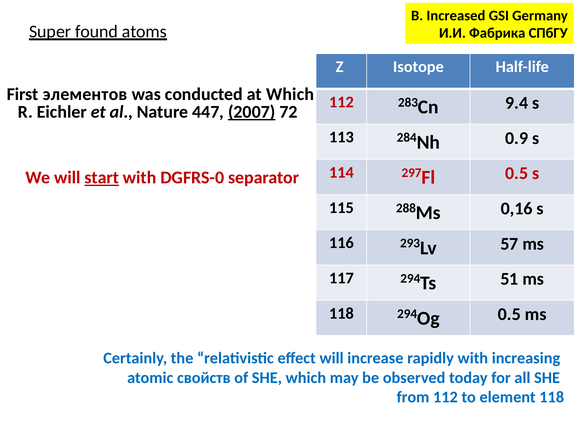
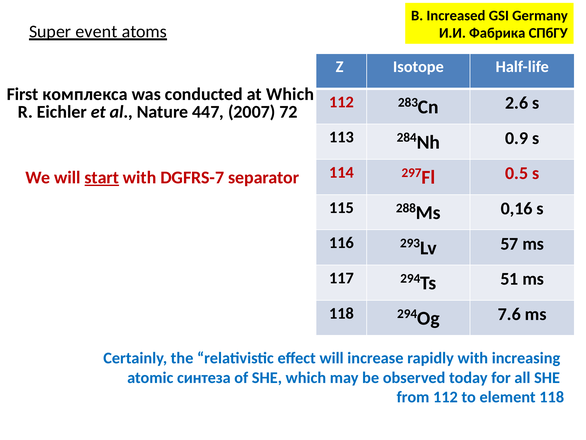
found: found -> event
элементов: элементов -> комплекса
9.4: 9.4 -> 2.6
2007 underline: present -> none
DGFRS-0: DGFRS-0 -> DGFRS-7
0.5 at (509, 314): 0.5 -> 7.6
свойств: свойств -> синтеза
